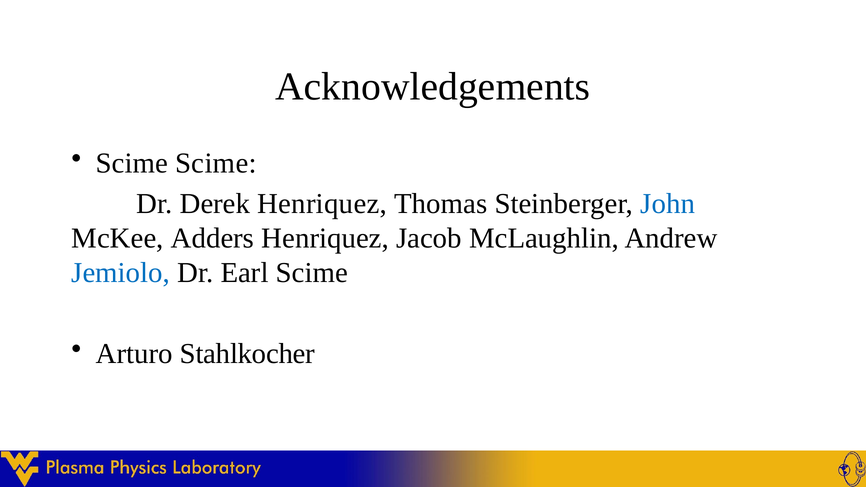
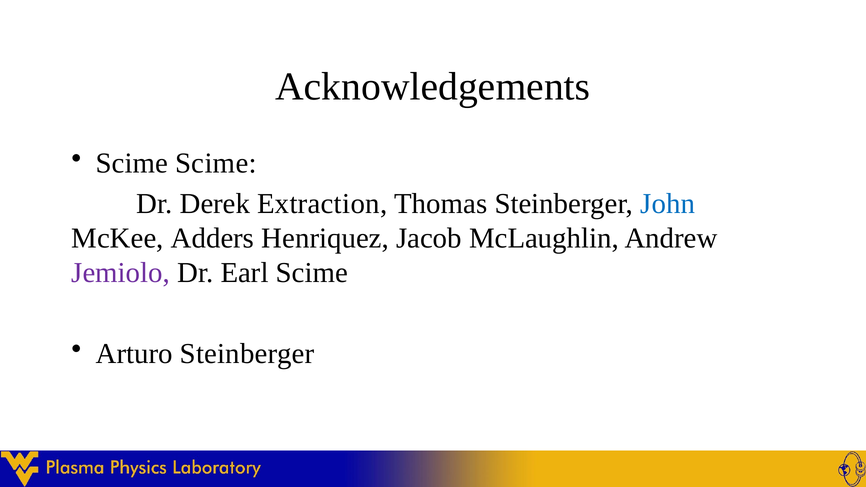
Derek Henriquez: Henriquez -> Extraction
Jemiolo colour: blue -> purple
Arturo Stahlkocher: Stahlkocher -> Steinberger
